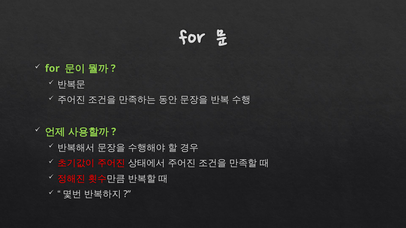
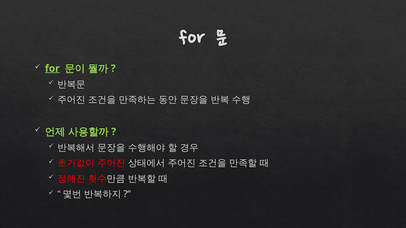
for at (52, 69) underline: none -> present
